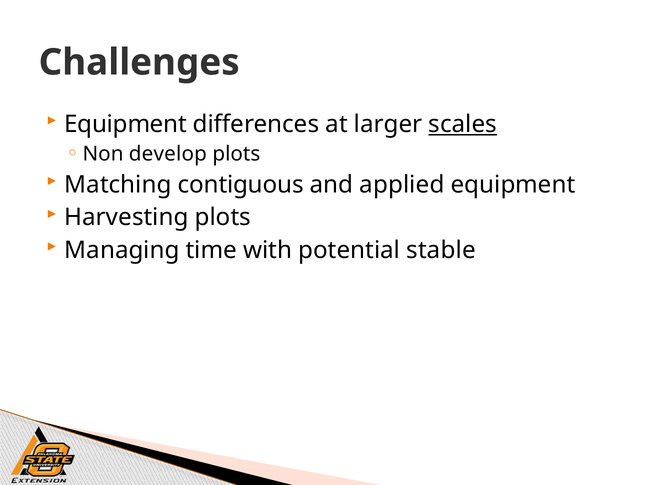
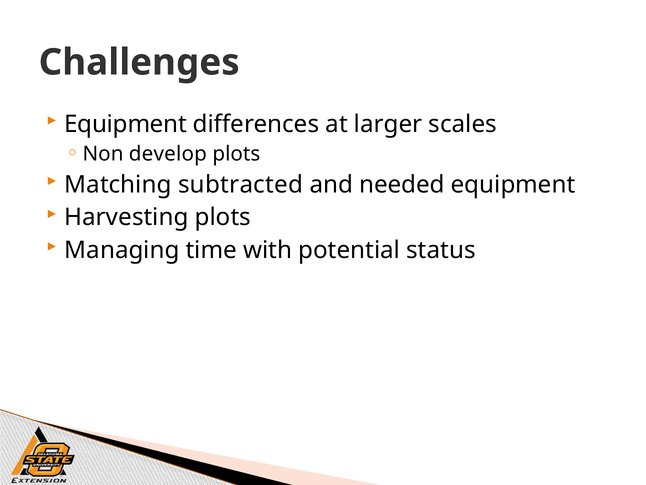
scales underline: present -> none
contiguous: contiguous -> subtracted
applied: applied -> needed
stable: stable -> status
